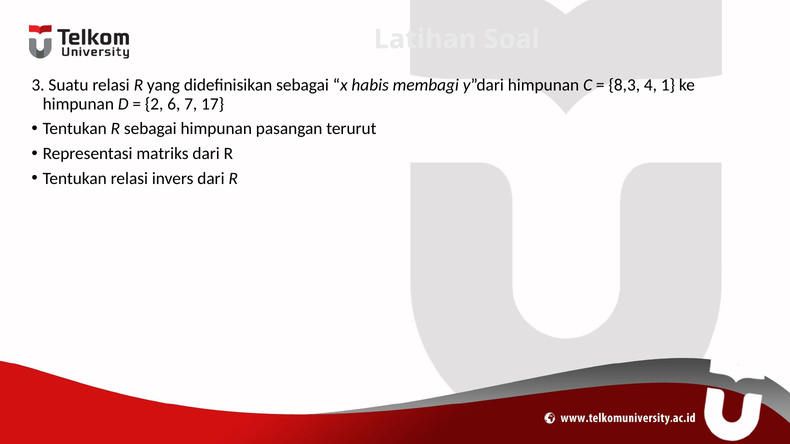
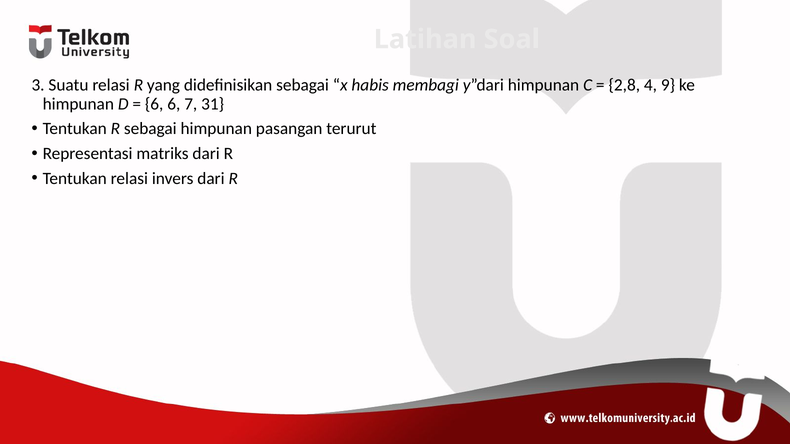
8,3: 8,3 -> 2,8
1: 1 -> 9
2 at (154, 104): 2 -> 6
17: 17 -> 31
